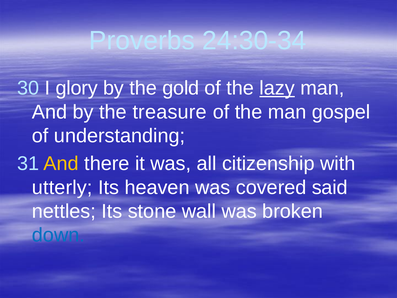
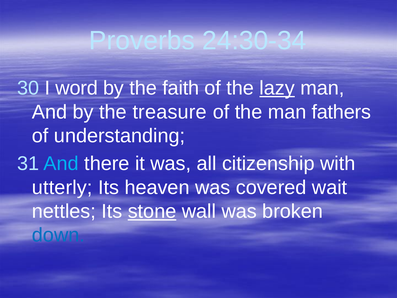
glory: glory -> word
gold: gold -> faith
gospel: gospel -> fathers
And at (61, 164) colour: yellow -> light blue
said: said -> wait
stone underline: none -> present
